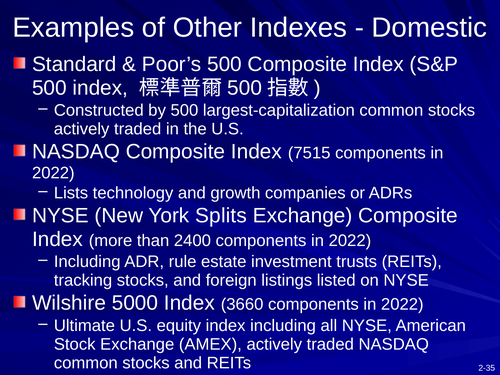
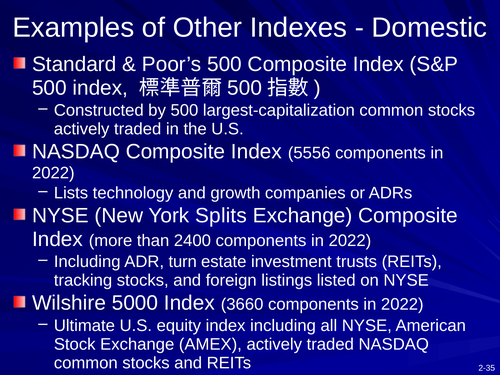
7515: 7515 -> 5556
rule: rule -> turn
